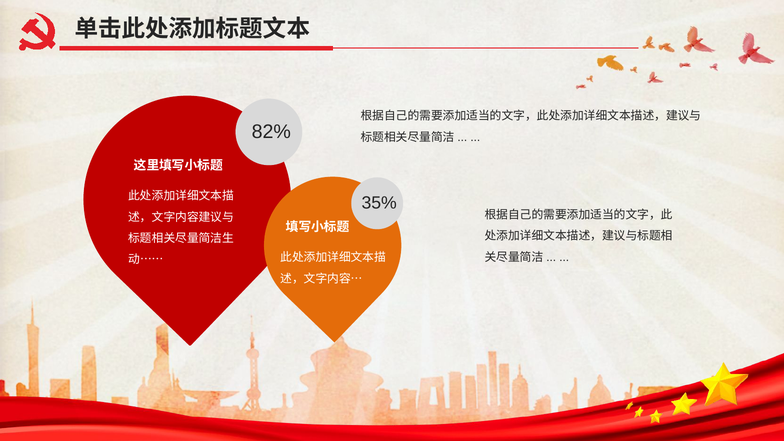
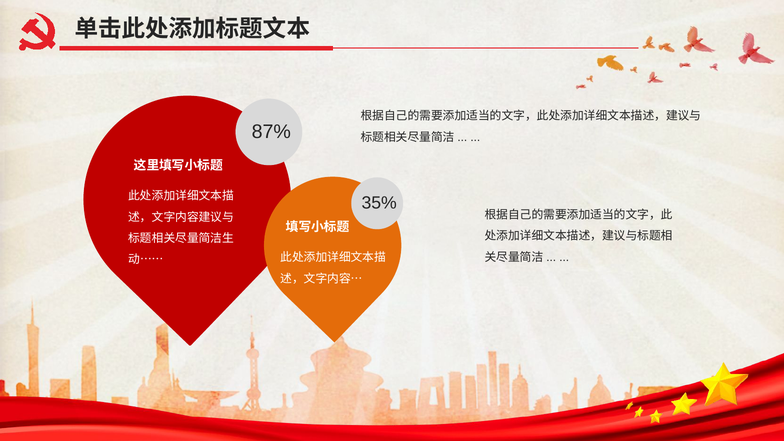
82%: 82% -> 87%
